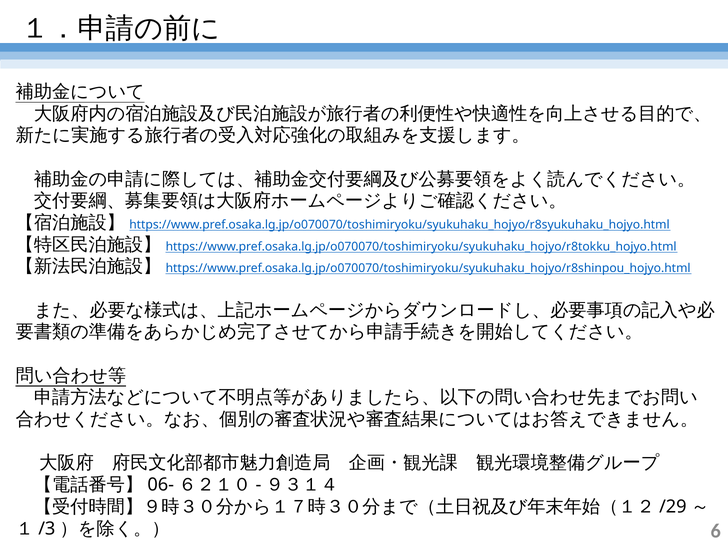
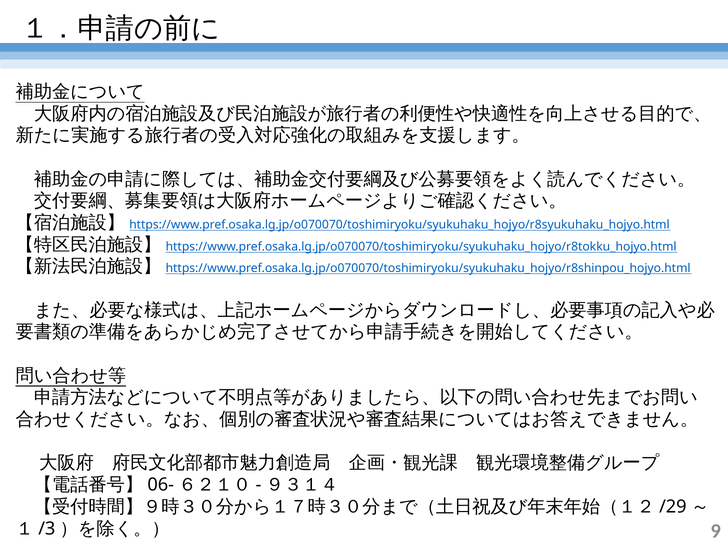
6: 6 -> 9
